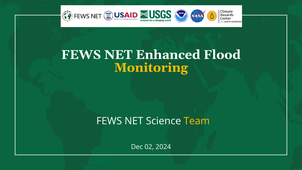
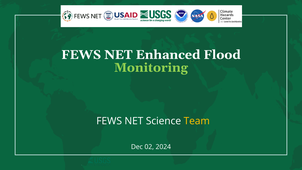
Monitoring colour: yellow -> light green
